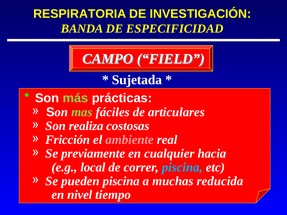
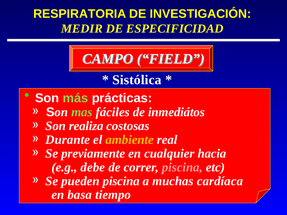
BANDA: BANDA -> MEDIR
Sujetada: Sujetada -> Sistólica
articulares: articulares -> inmediátos
Fricción: Fricción -> Durante
ambiente colour: pink -> yellow
local: local -> debe
piscina at (182, 167) colour: light blue -> pink
reducida: reducida -> cardíaca
nivel: nivel -> basa
